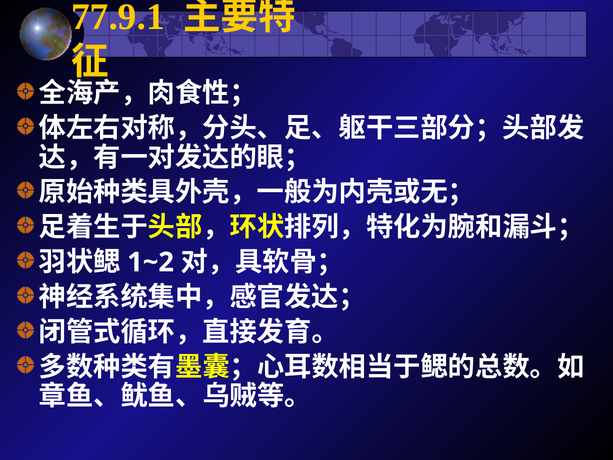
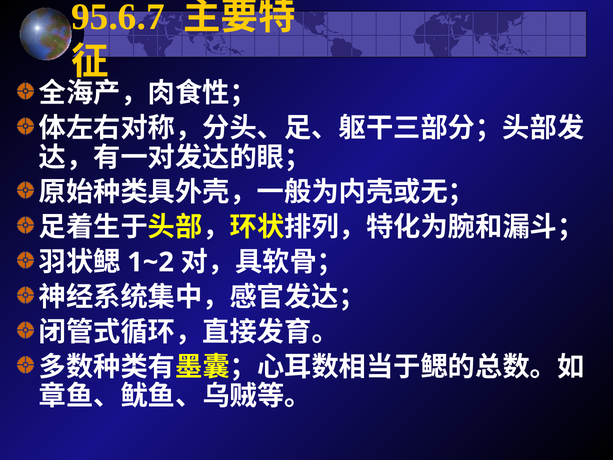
77.9.1: 77.9.1 -> 95.6.7
